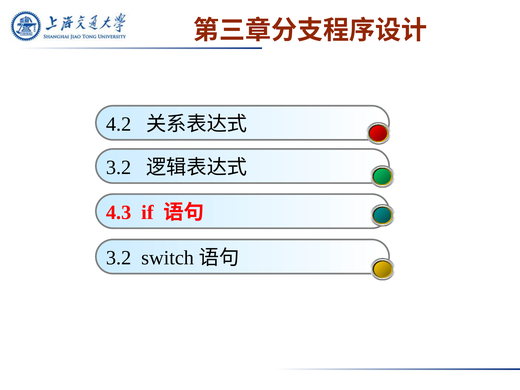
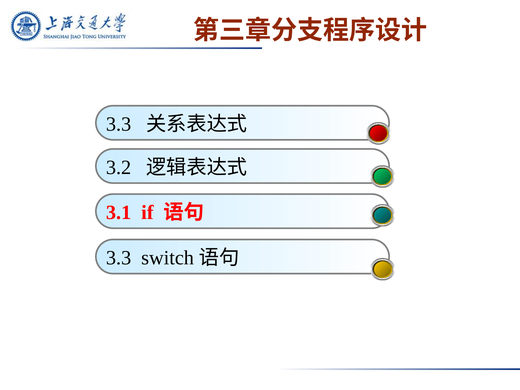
4.2 at (119, 124): 4.2 -> 3.3
4.3: 4.3 -> 3.1
3.2 at (119, 258): 3.2 -> 3.3
